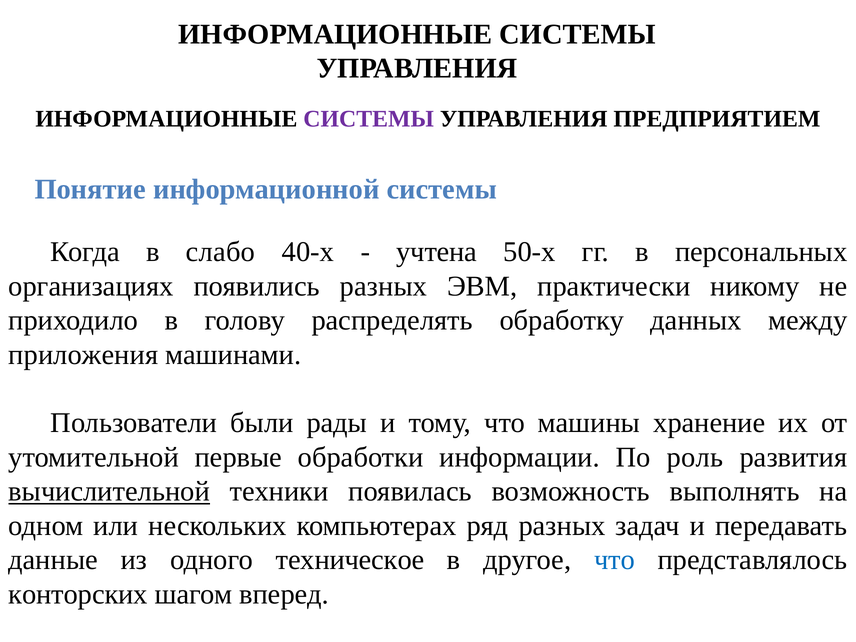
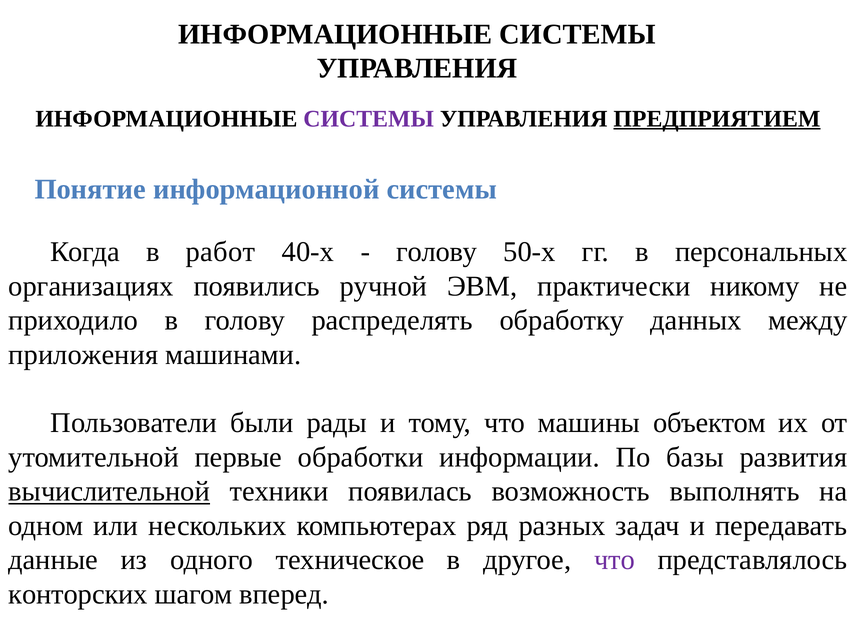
ПРЕДПРИЯТИЕМ underline: none -> present
слабо: слабо -> работ
учтена at (437, 252): учтена -> голову
появились разных: разных -> ручной
хранение: хранение -> объектом
роль: роль -> базы
что at (614, 560) colour: blue -> purple
